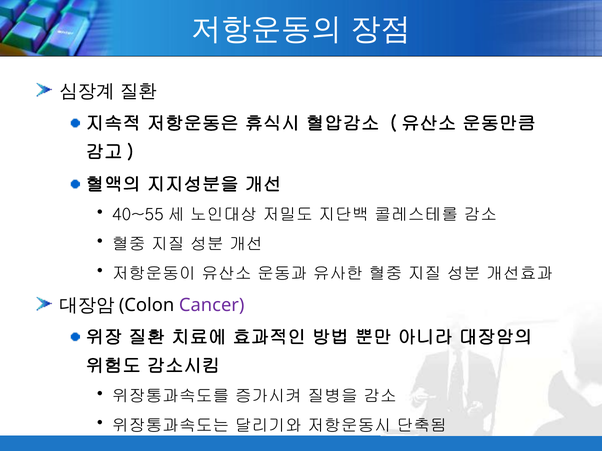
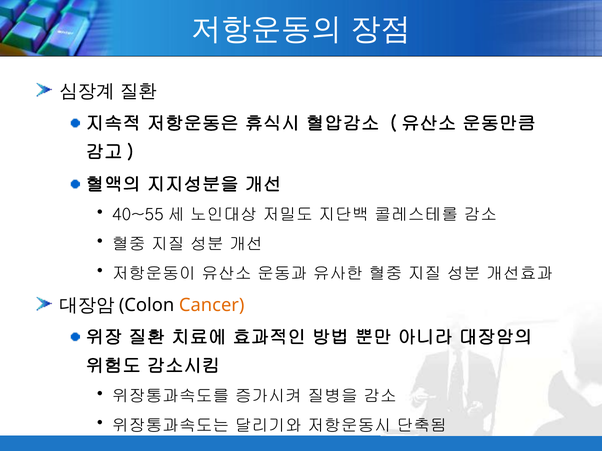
Cancer colour: purple -> orange
